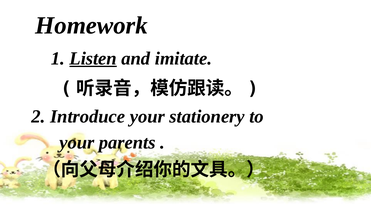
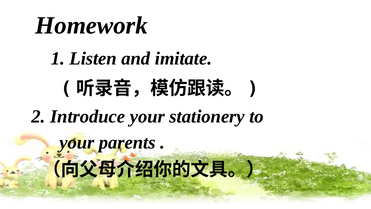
Listen underline: present -> none
